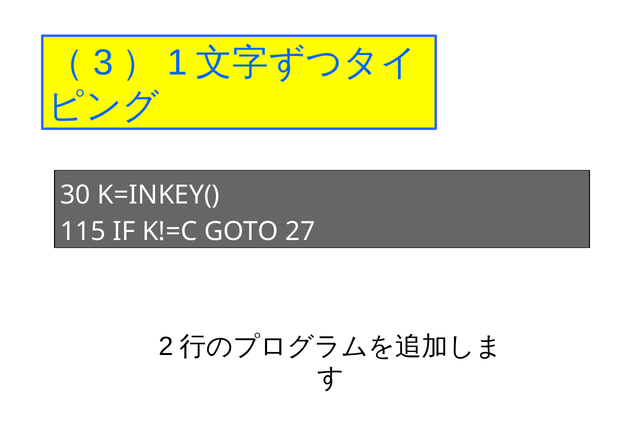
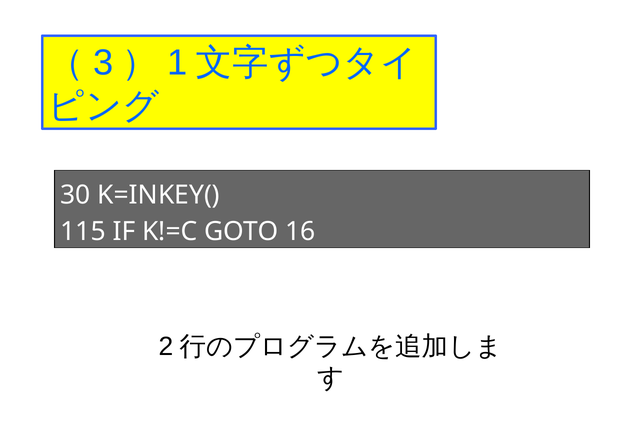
27: 27 -> 16
